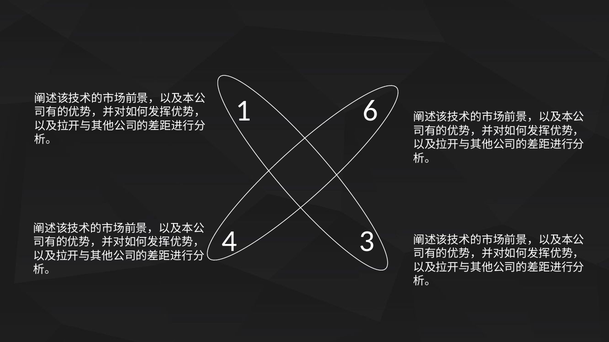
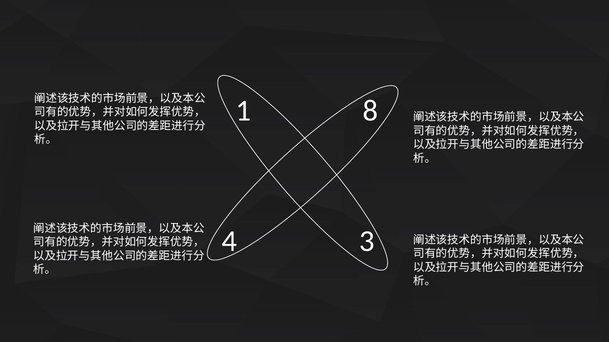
6: 6 -> 8
